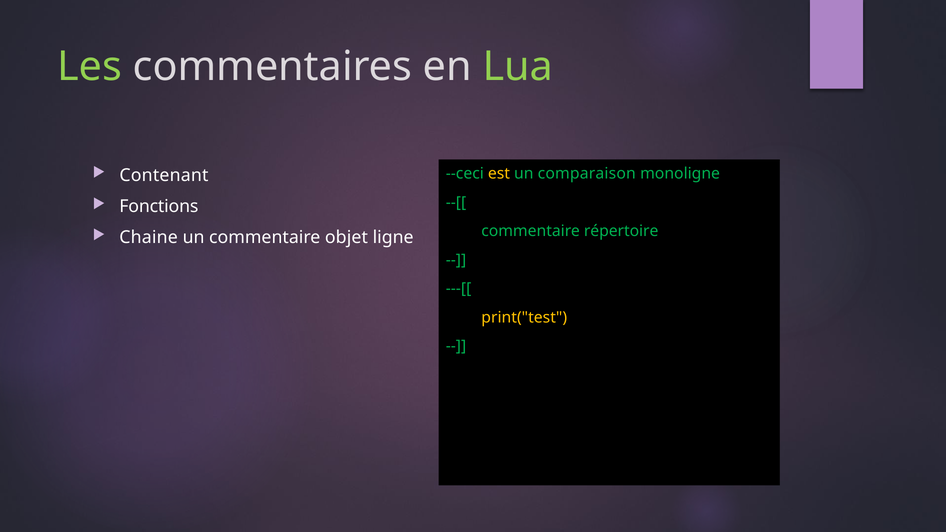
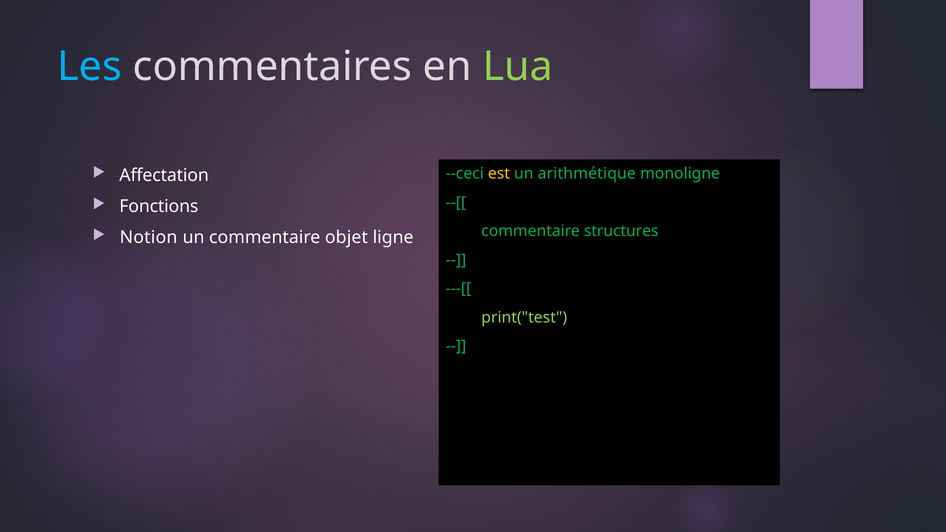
Les colour: light green -> light blue
Contenant: Contenant -> Affectation
comparaison: comparaison -> arithmétique
répertoire: répertoire -> structures
Chaine: Chaine -> Notion
print("test colour: yellow -> light green
